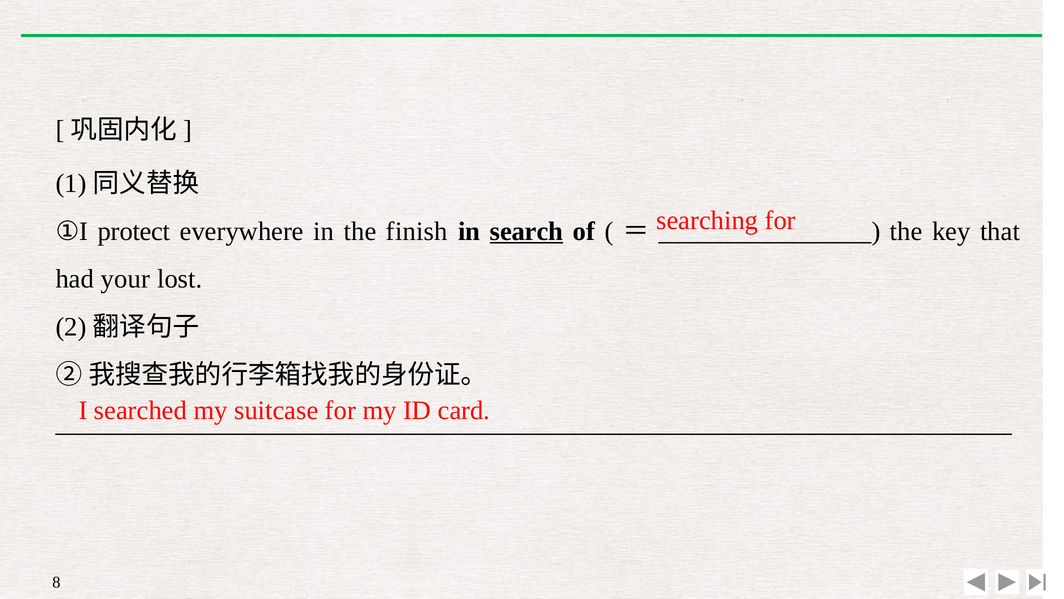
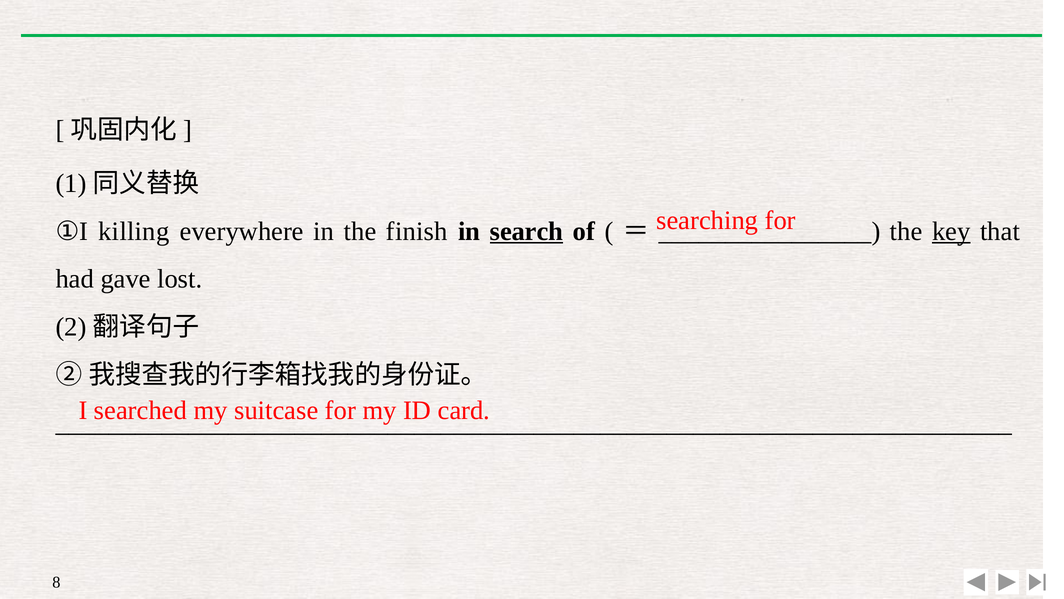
protect: protect -> killing
key underline: none -> present
your: your -> gave
